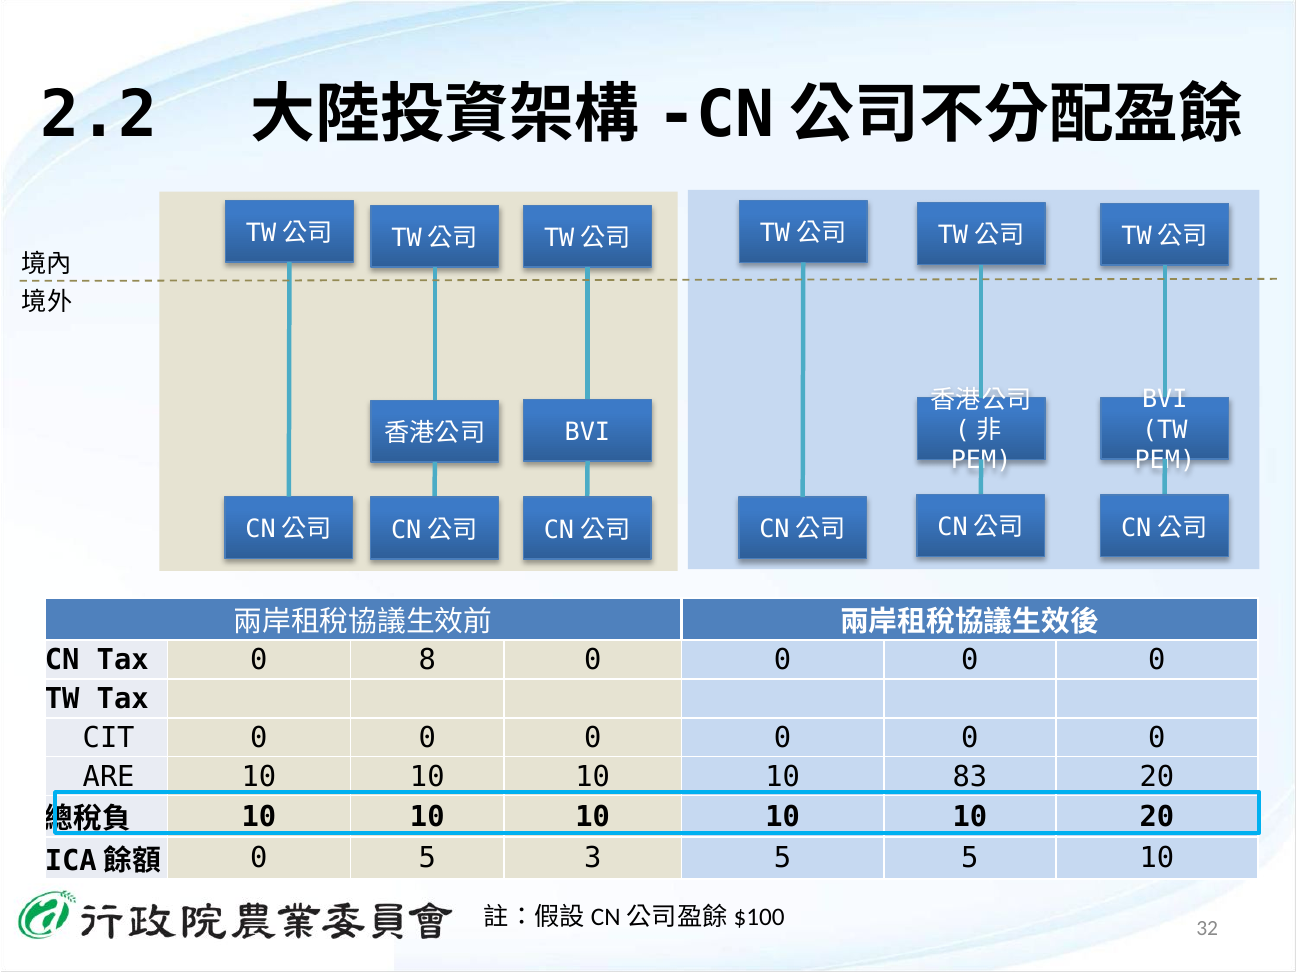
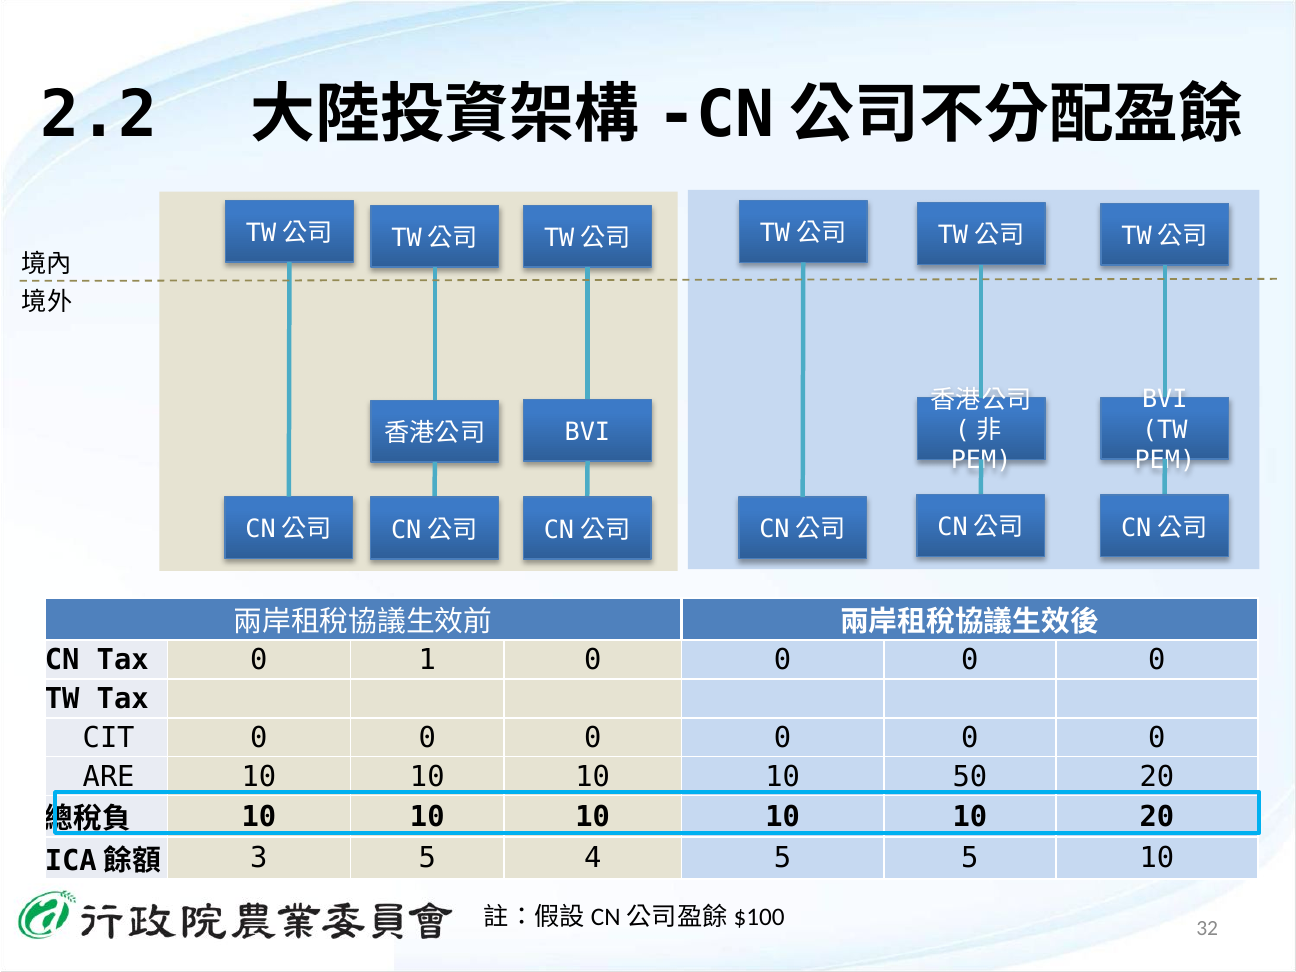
8: 8 -> 1
83: 83 -> 50
0 at (259, 858): 0 -> 3
3: 3 -> 4
